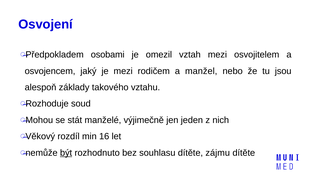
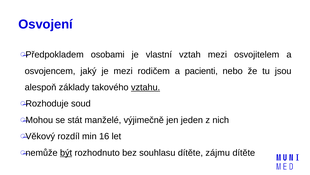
omezil: omezil -> vlastní
manžel: manžel -> pacienti
vztahu underline: none -> present
